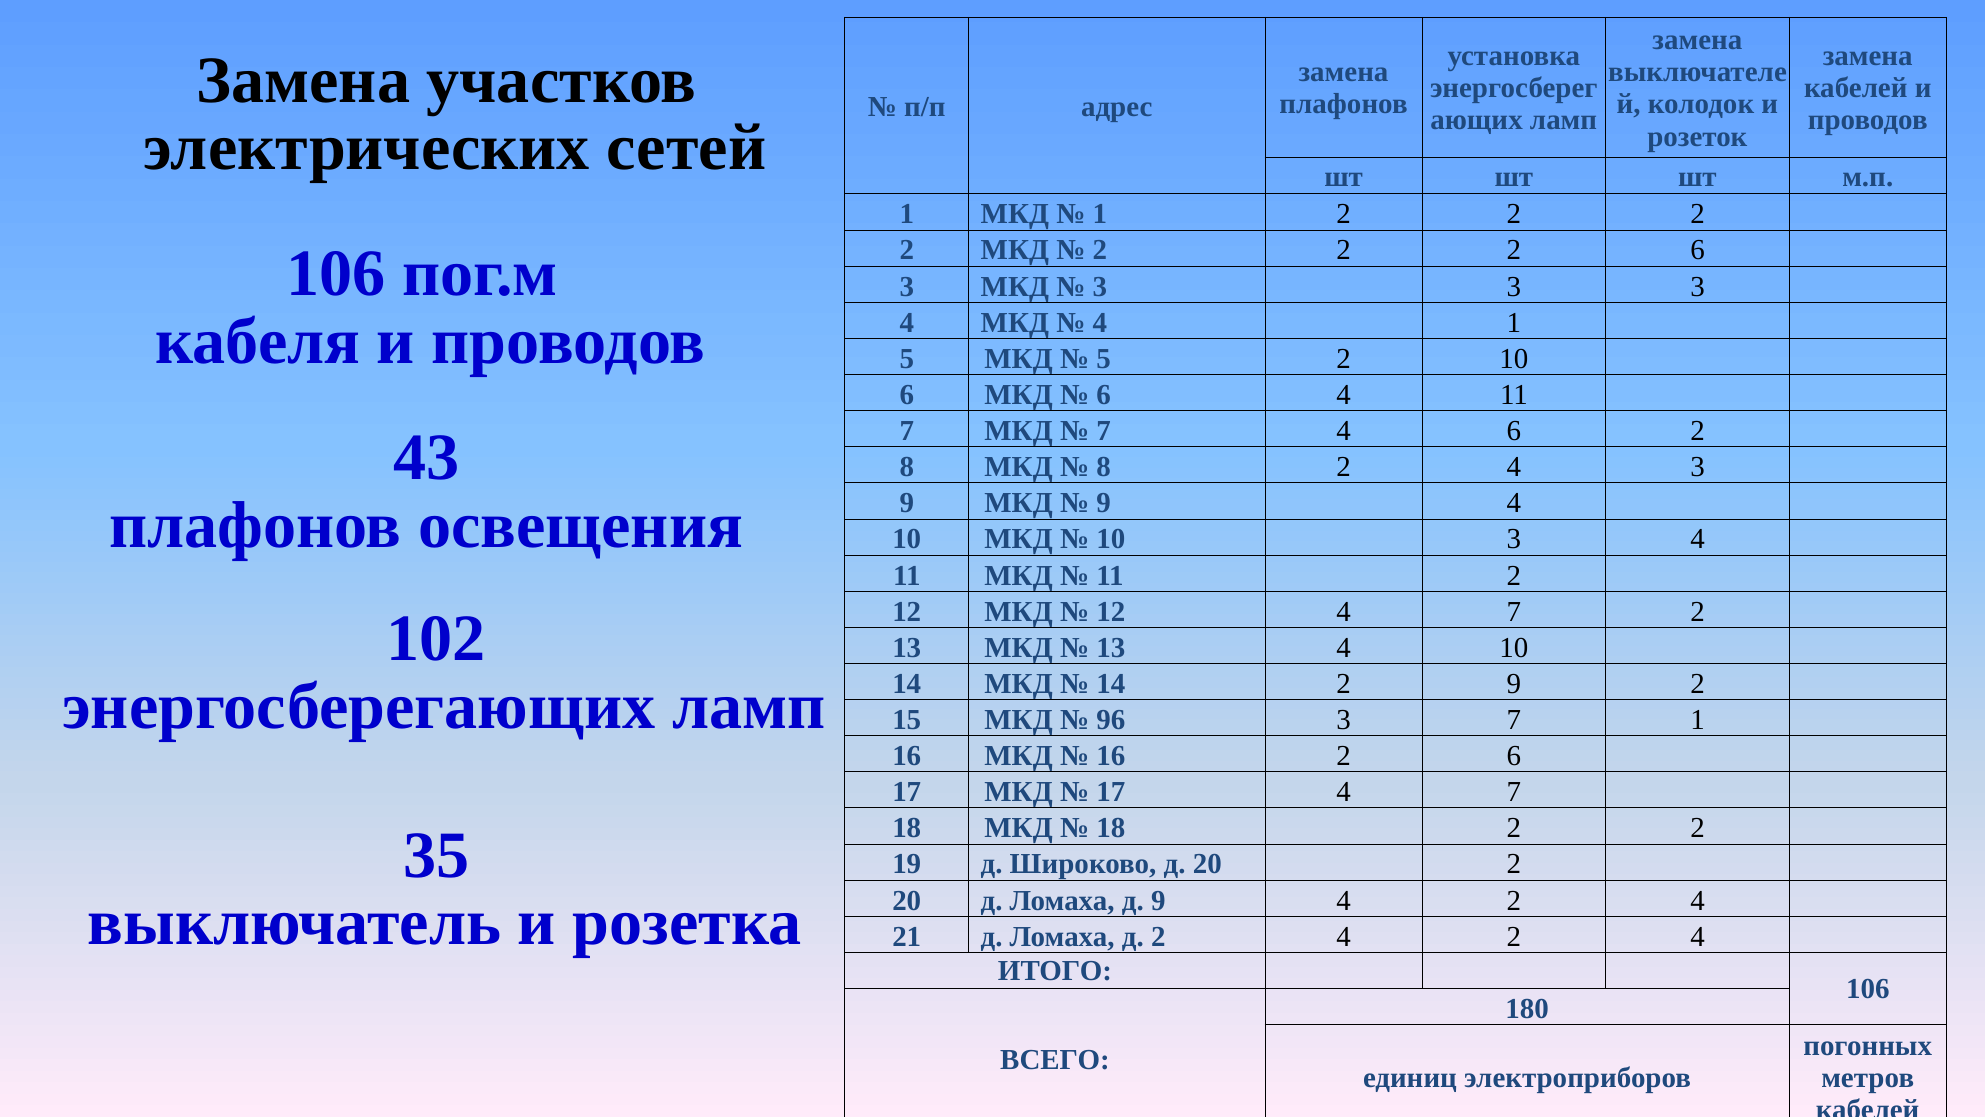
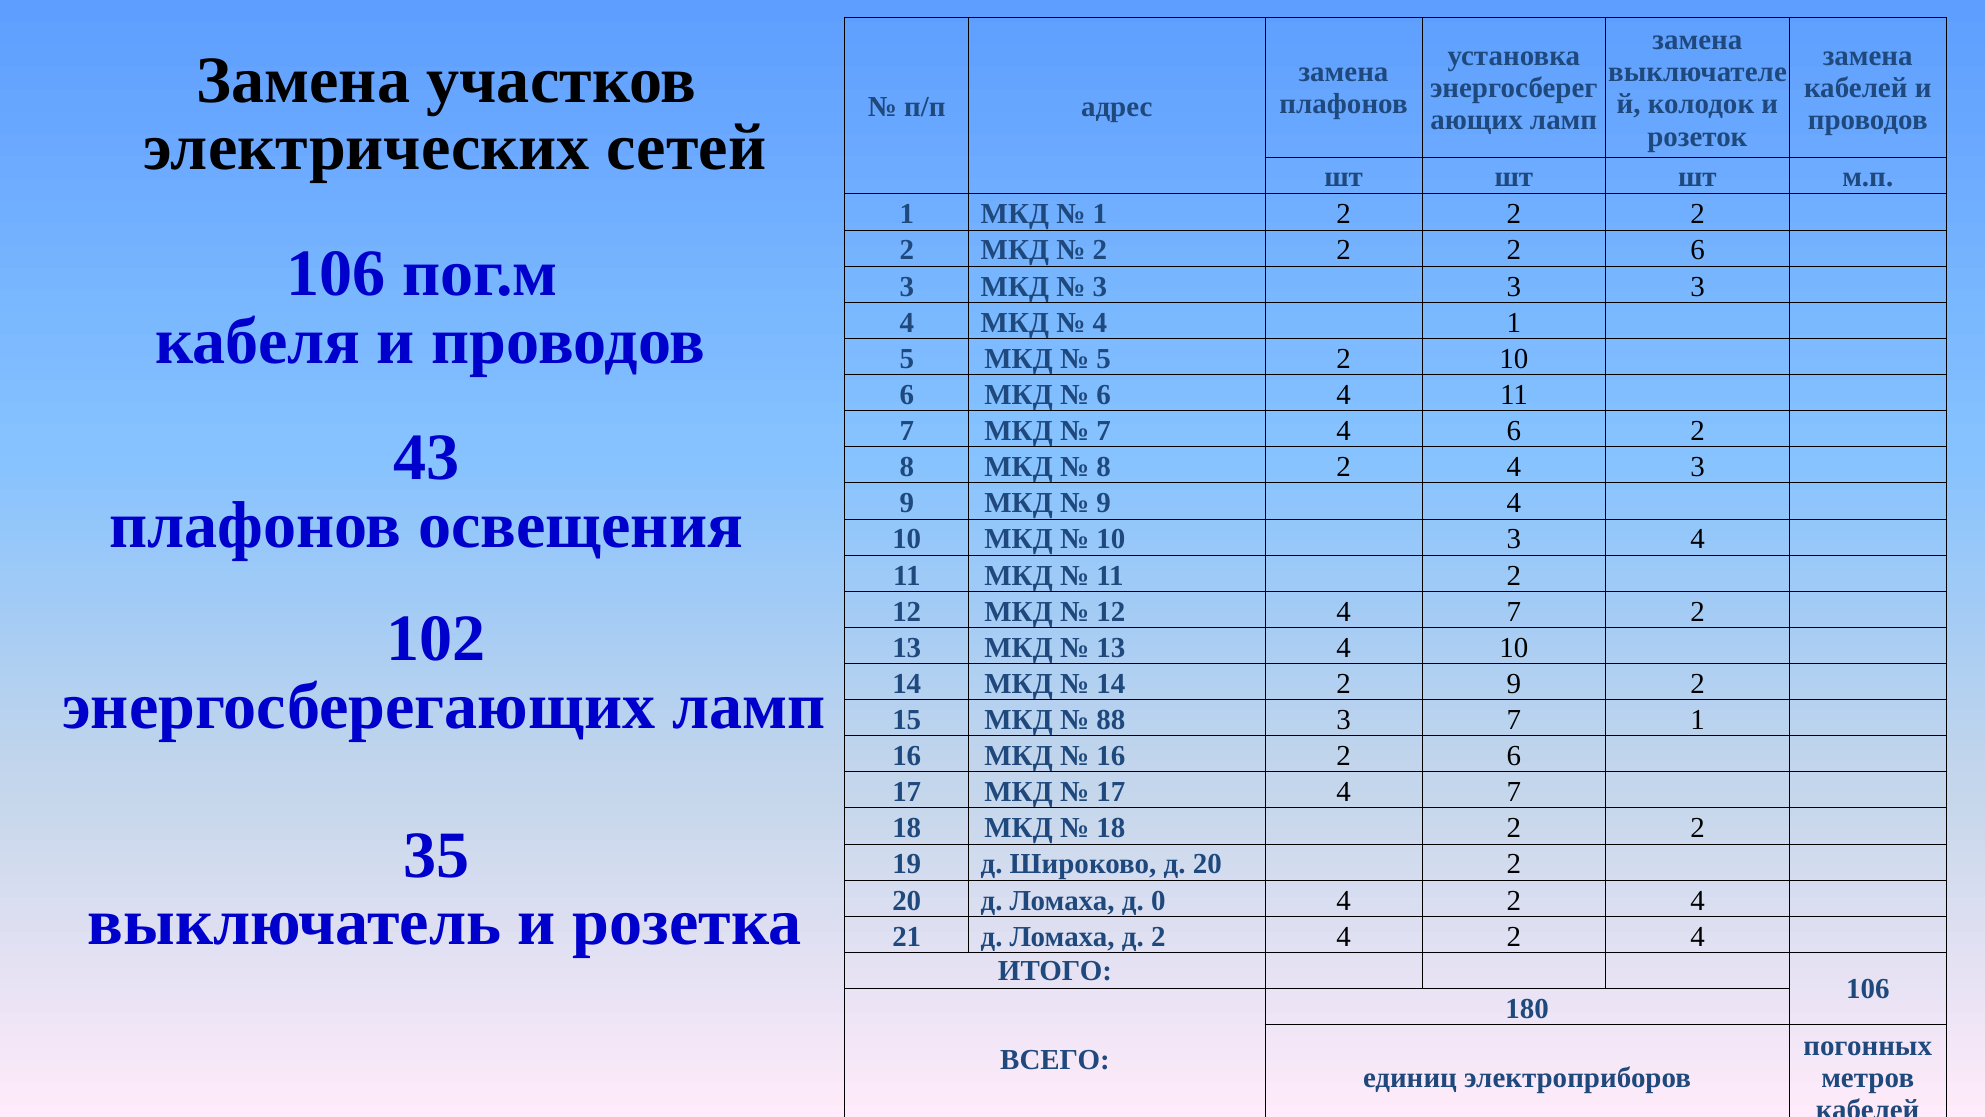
96: 96 -> 88
д 9: 9 -> 0
